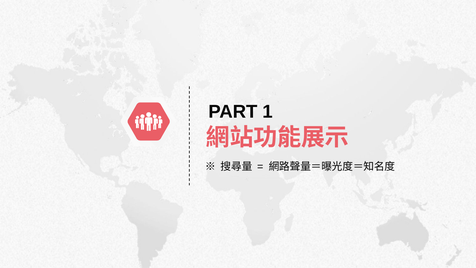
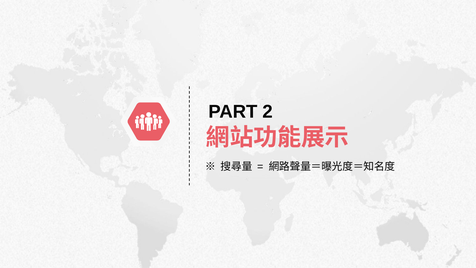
1: 1 -> 2
